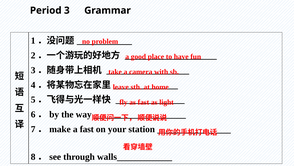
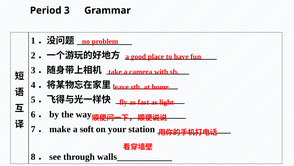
a fast: fast -> soft
